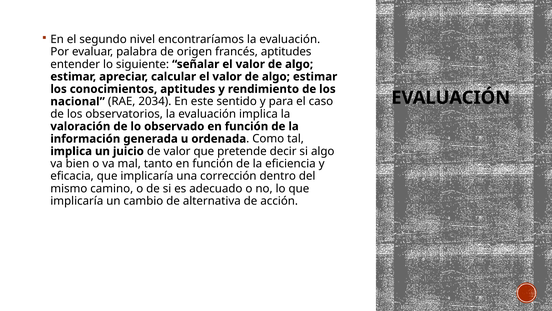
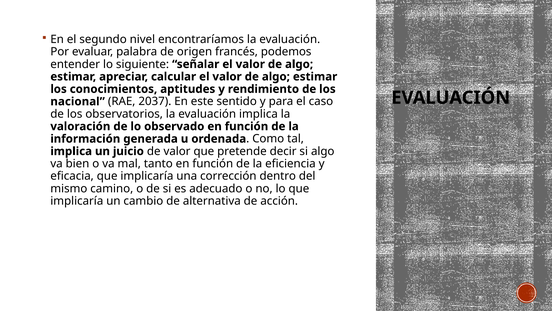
francés aptitudes: aptitudes -> podemos
2034: 2034 -> 2037
